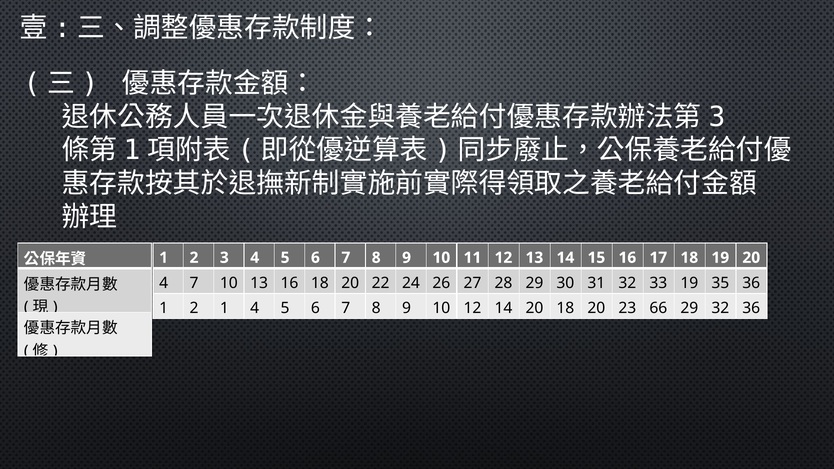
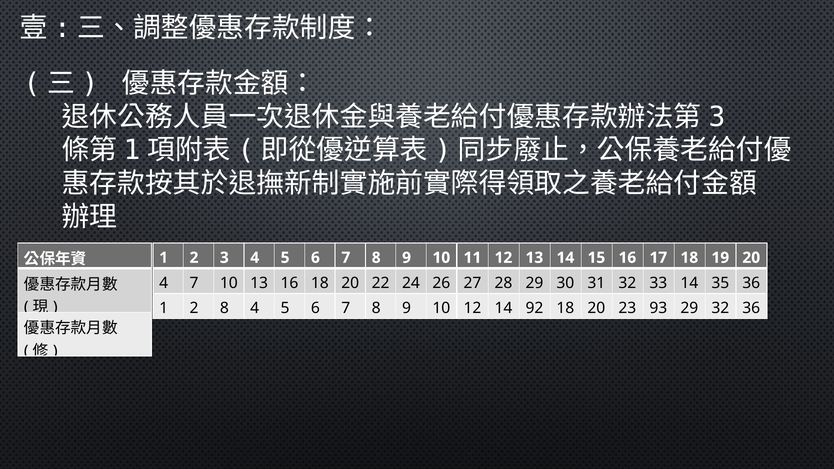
33 19: 19 -> 14
2 1: 1 -> 8
14 20: 20 -> 92
66: 66 -> 93
